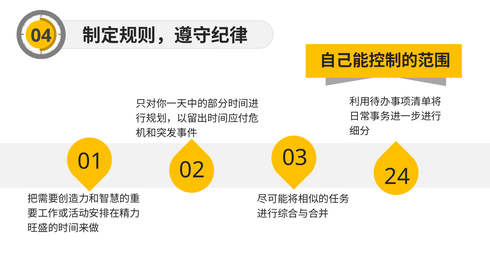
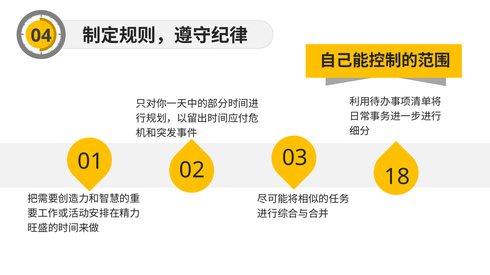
24: 24 -> 18
